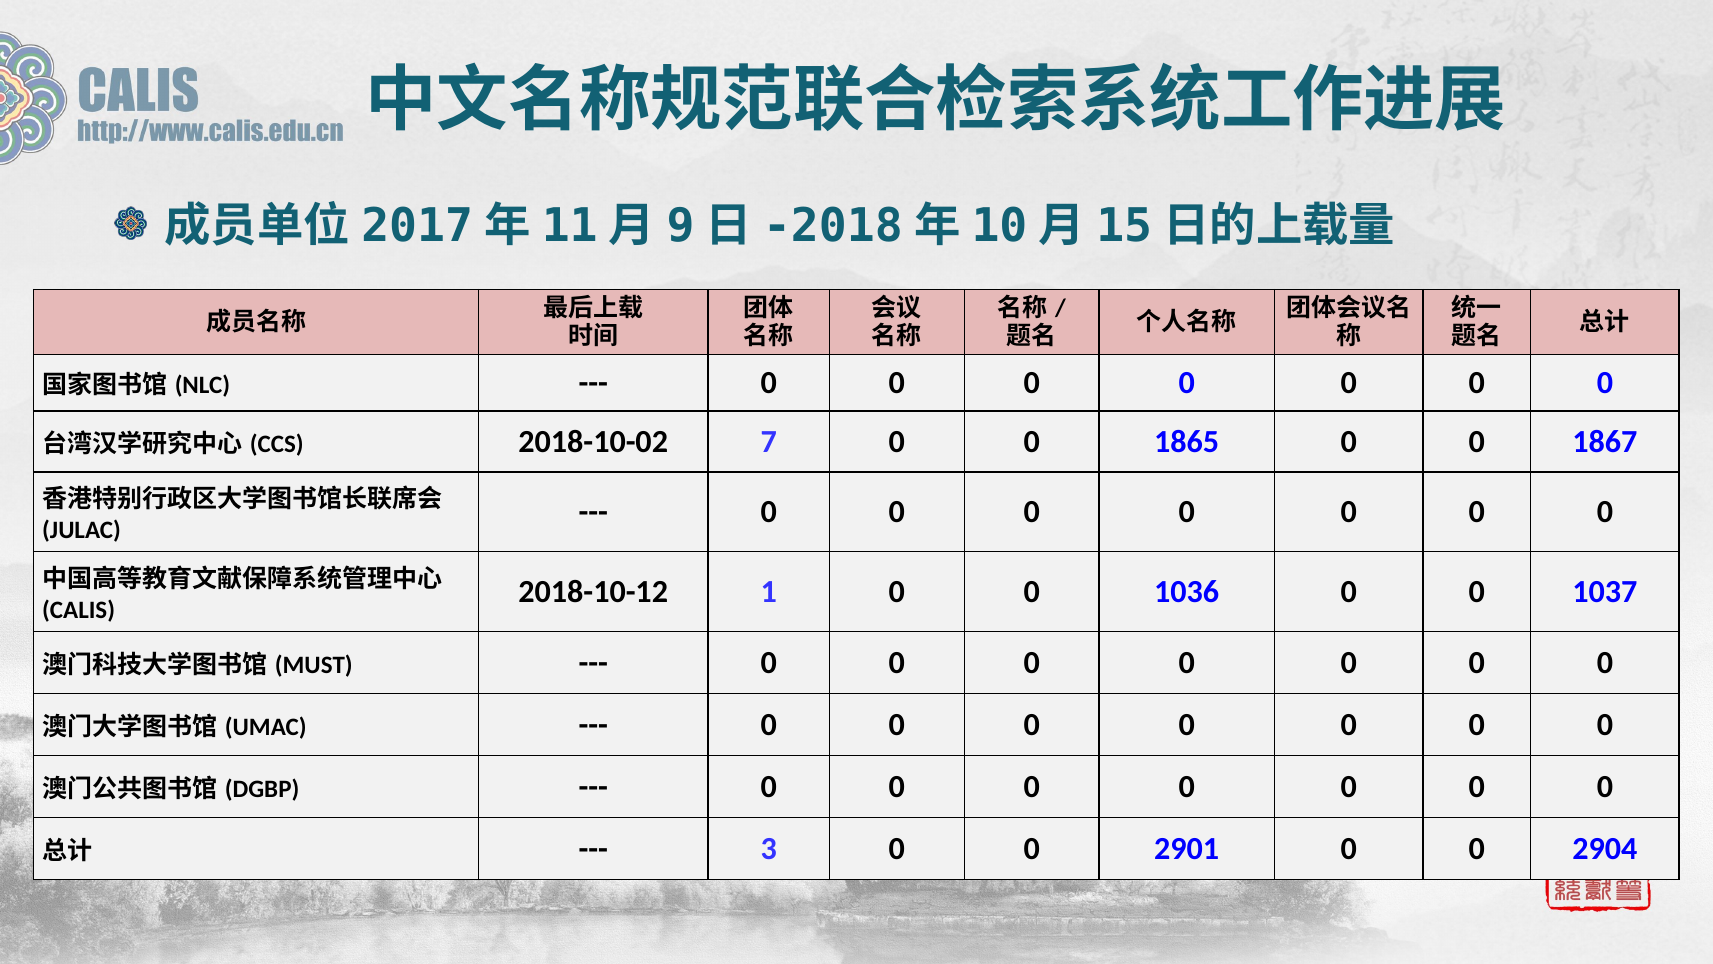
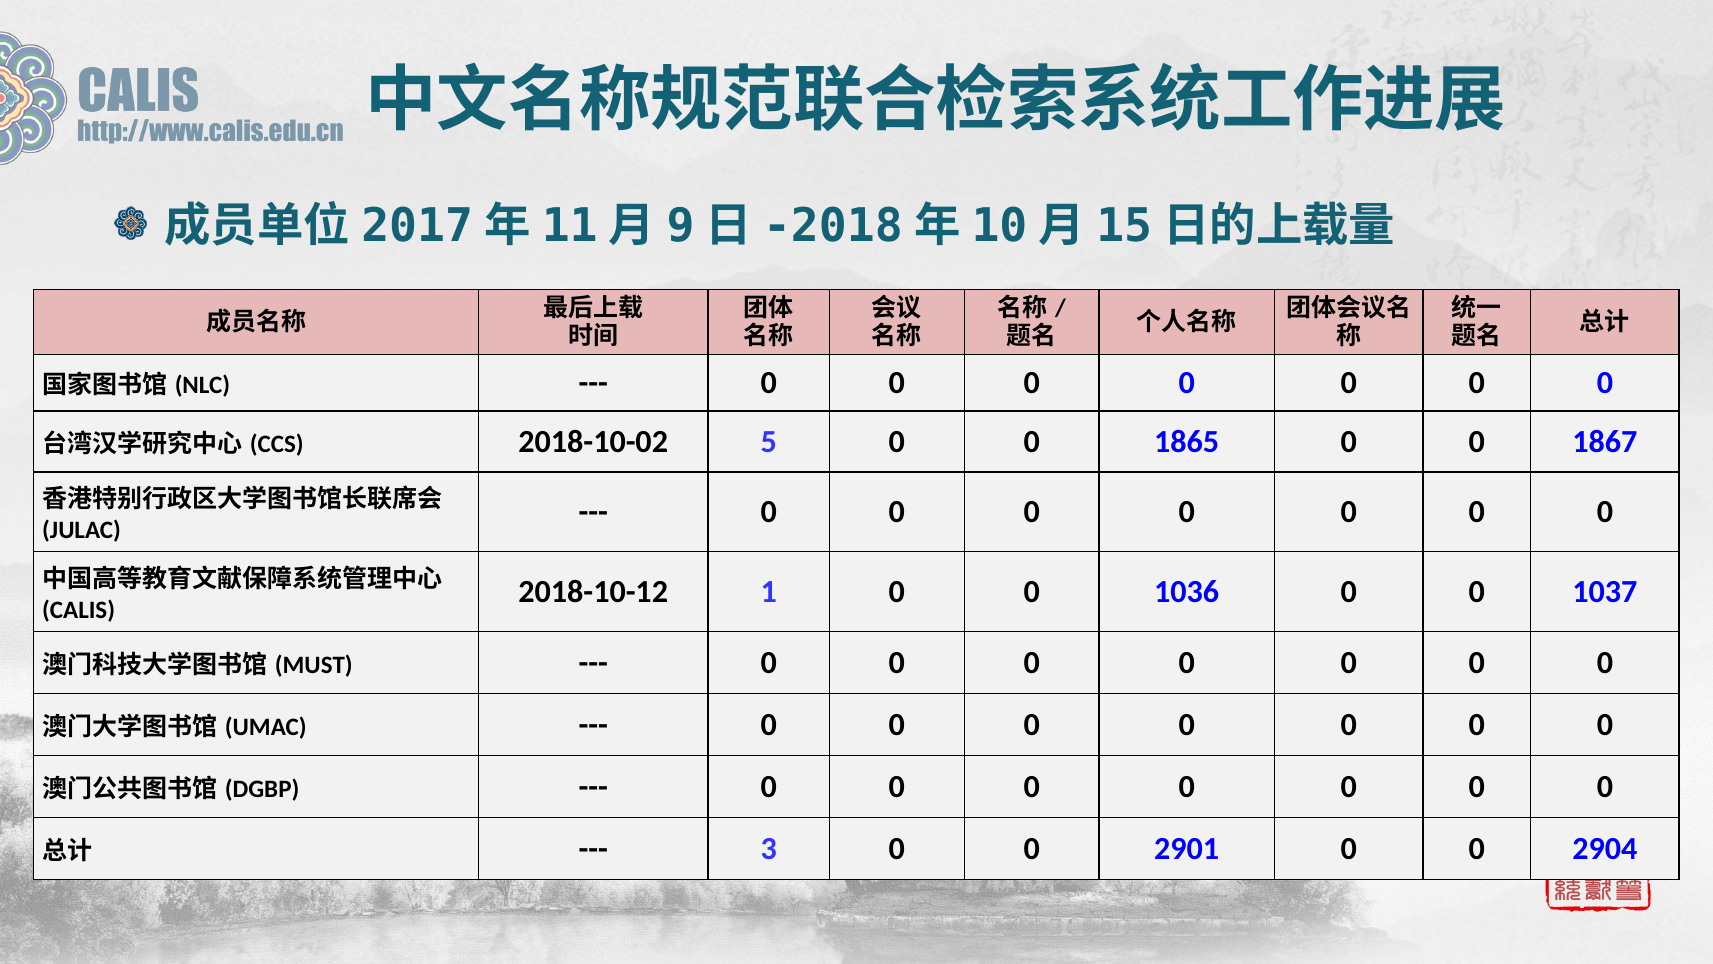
7: 7 -> 5
